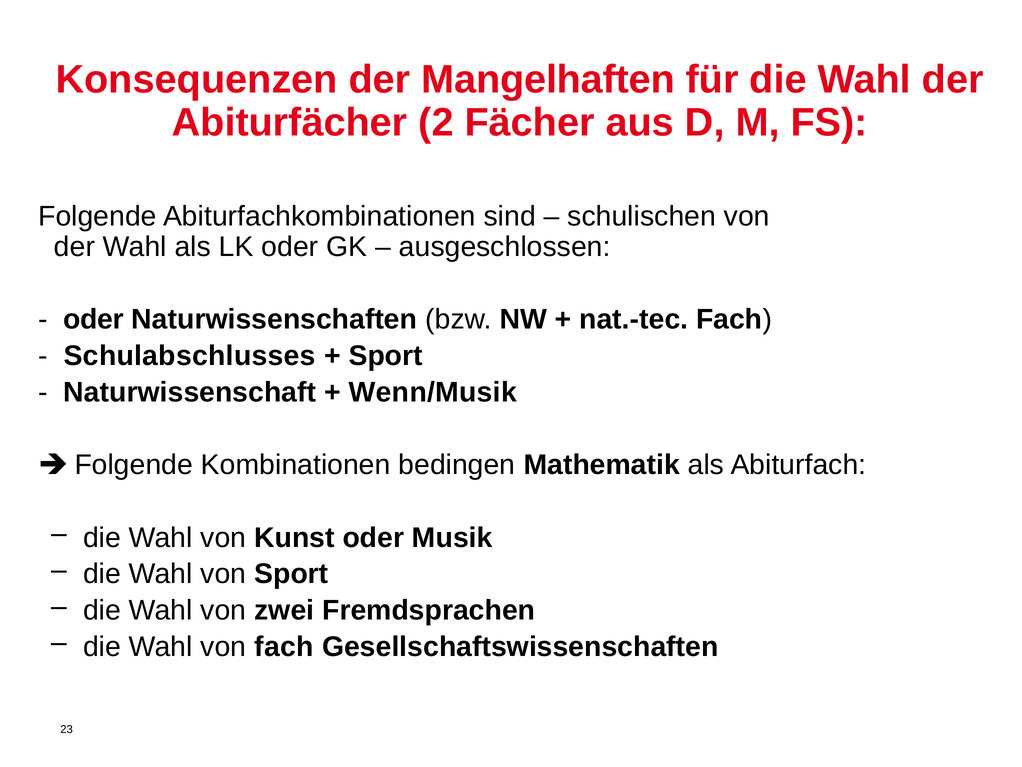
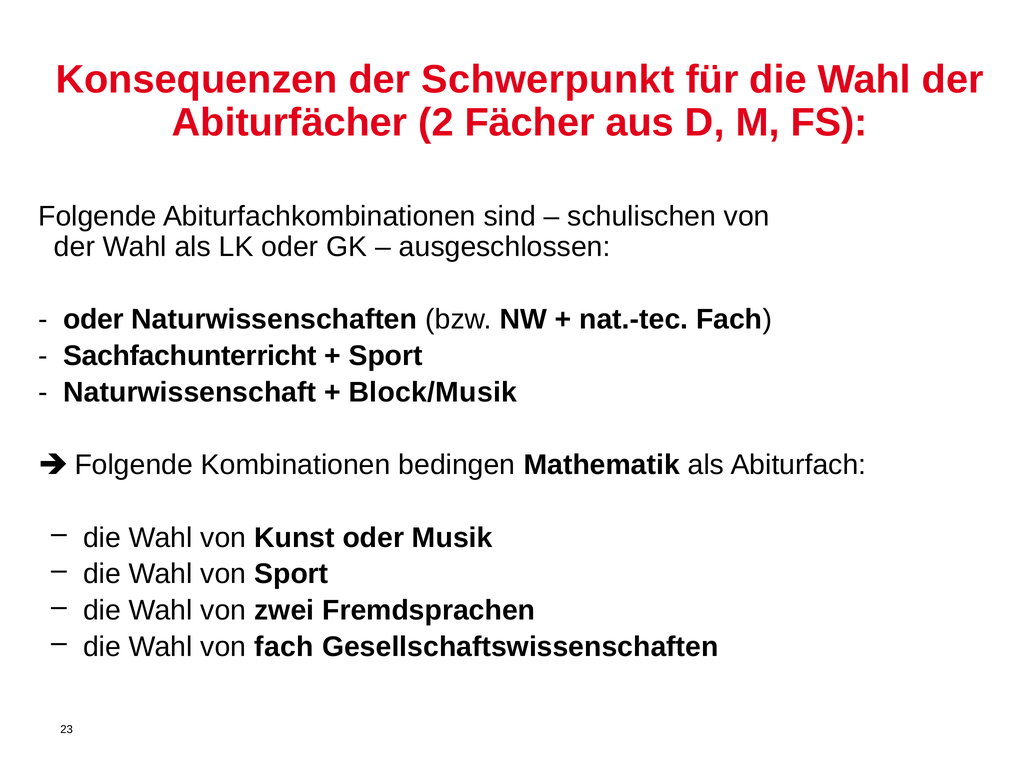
Mangelhaften: Mangelhaften -> Schwerpunkt
Schulabschlusses: Schulabschlusses -> Sachfachunterricht
Wenn/Musik: Wenn/Musik -> Block/Musik
